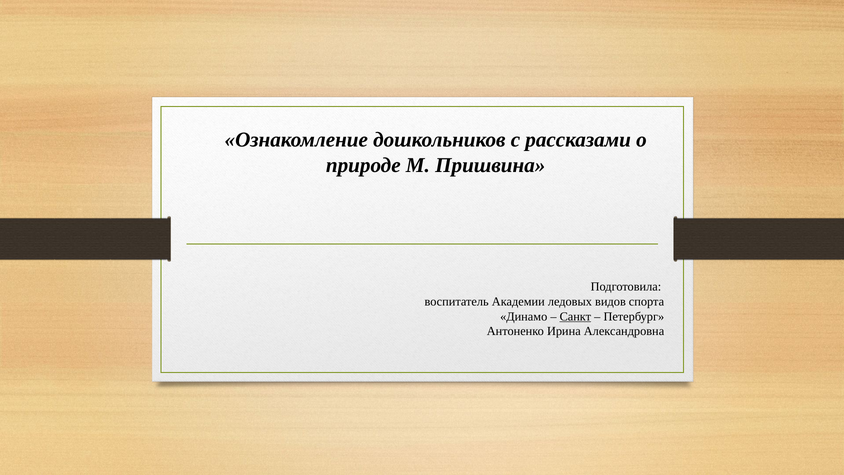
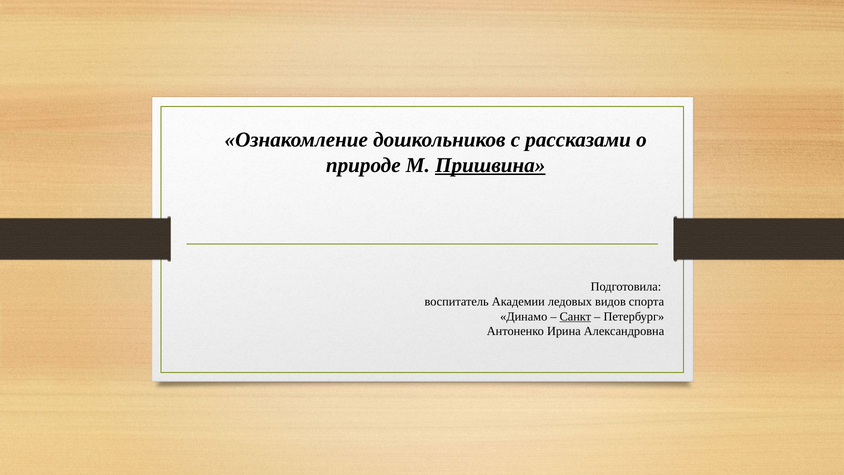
Пришвина underline: none -> present
